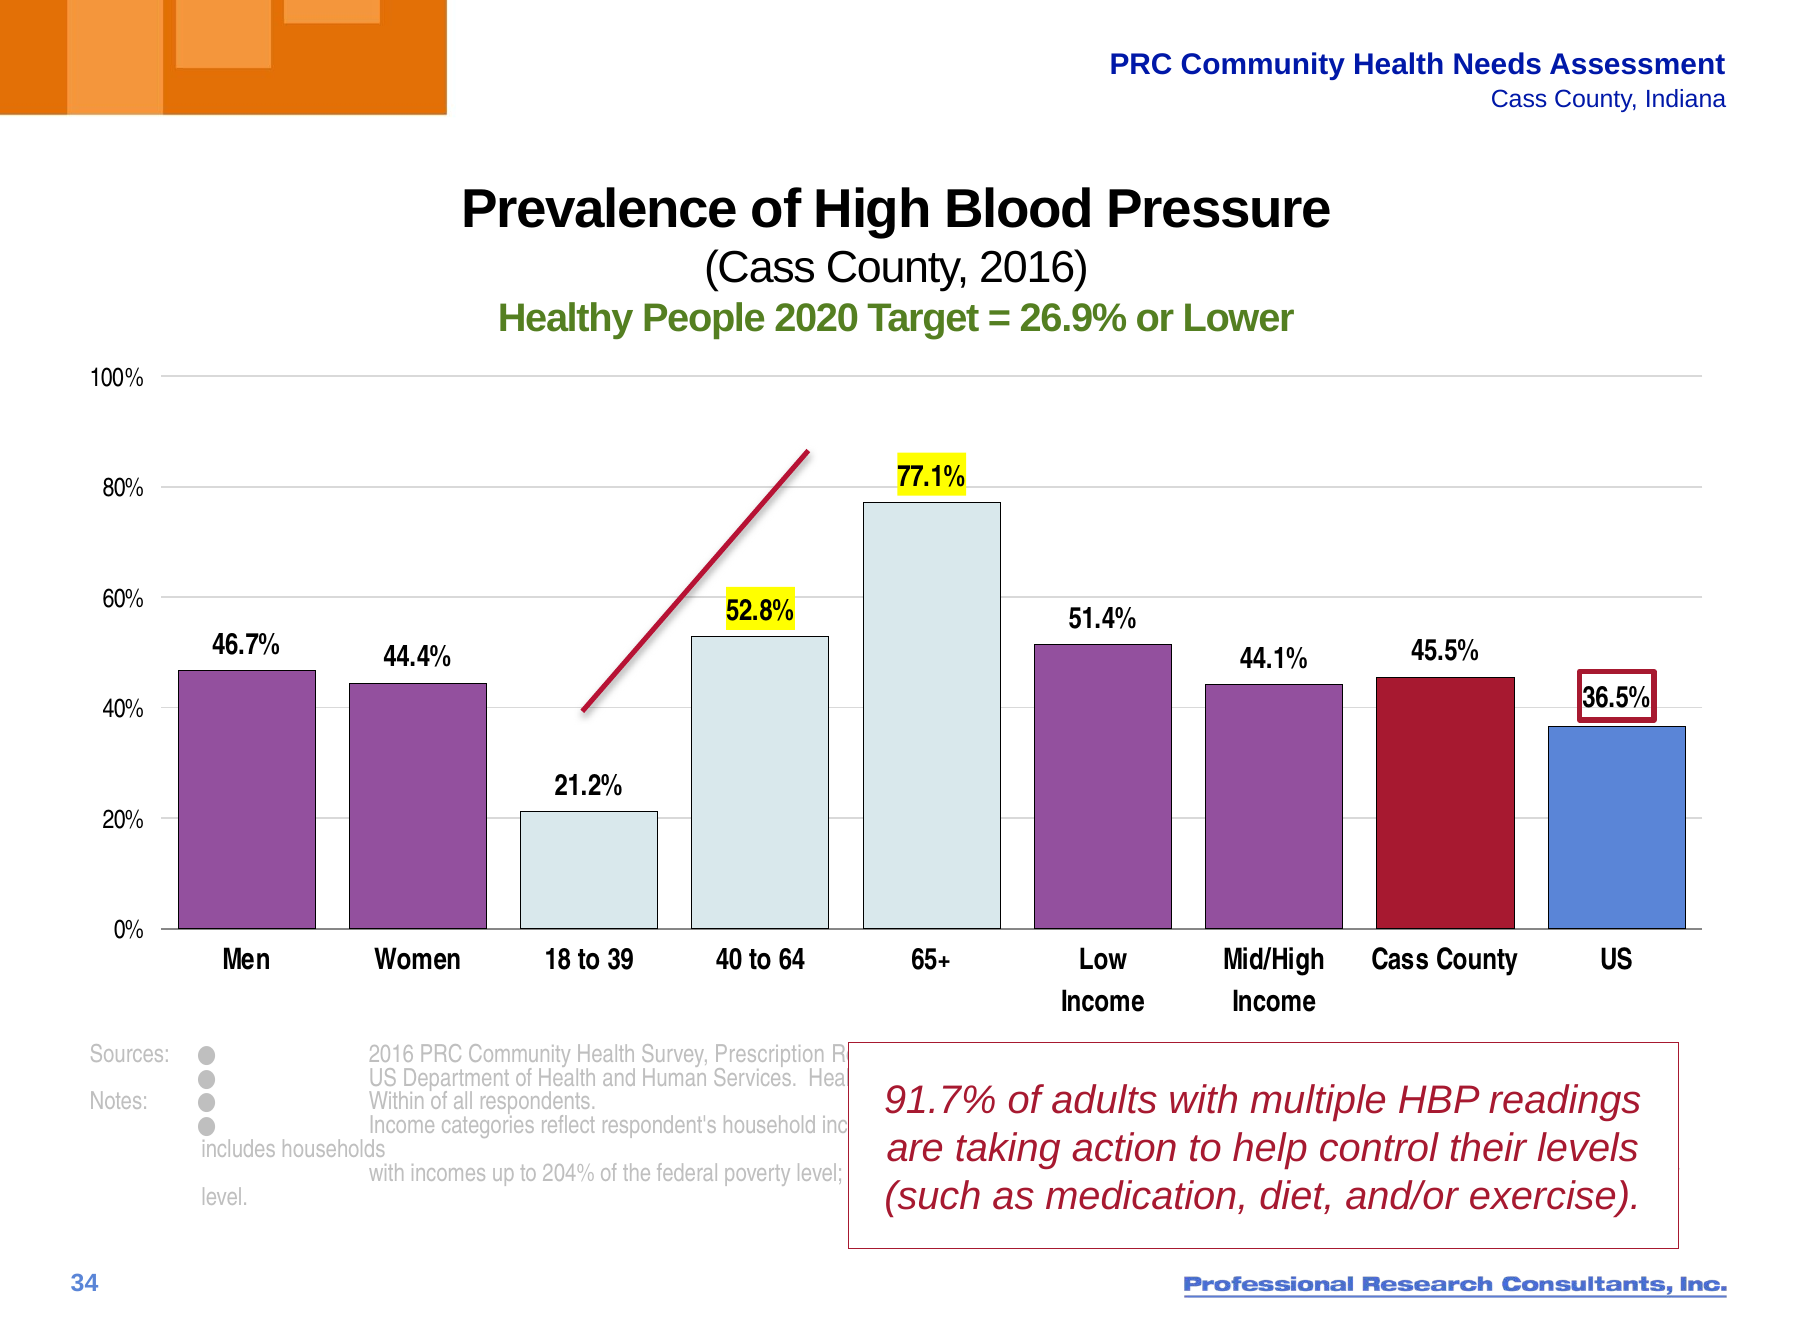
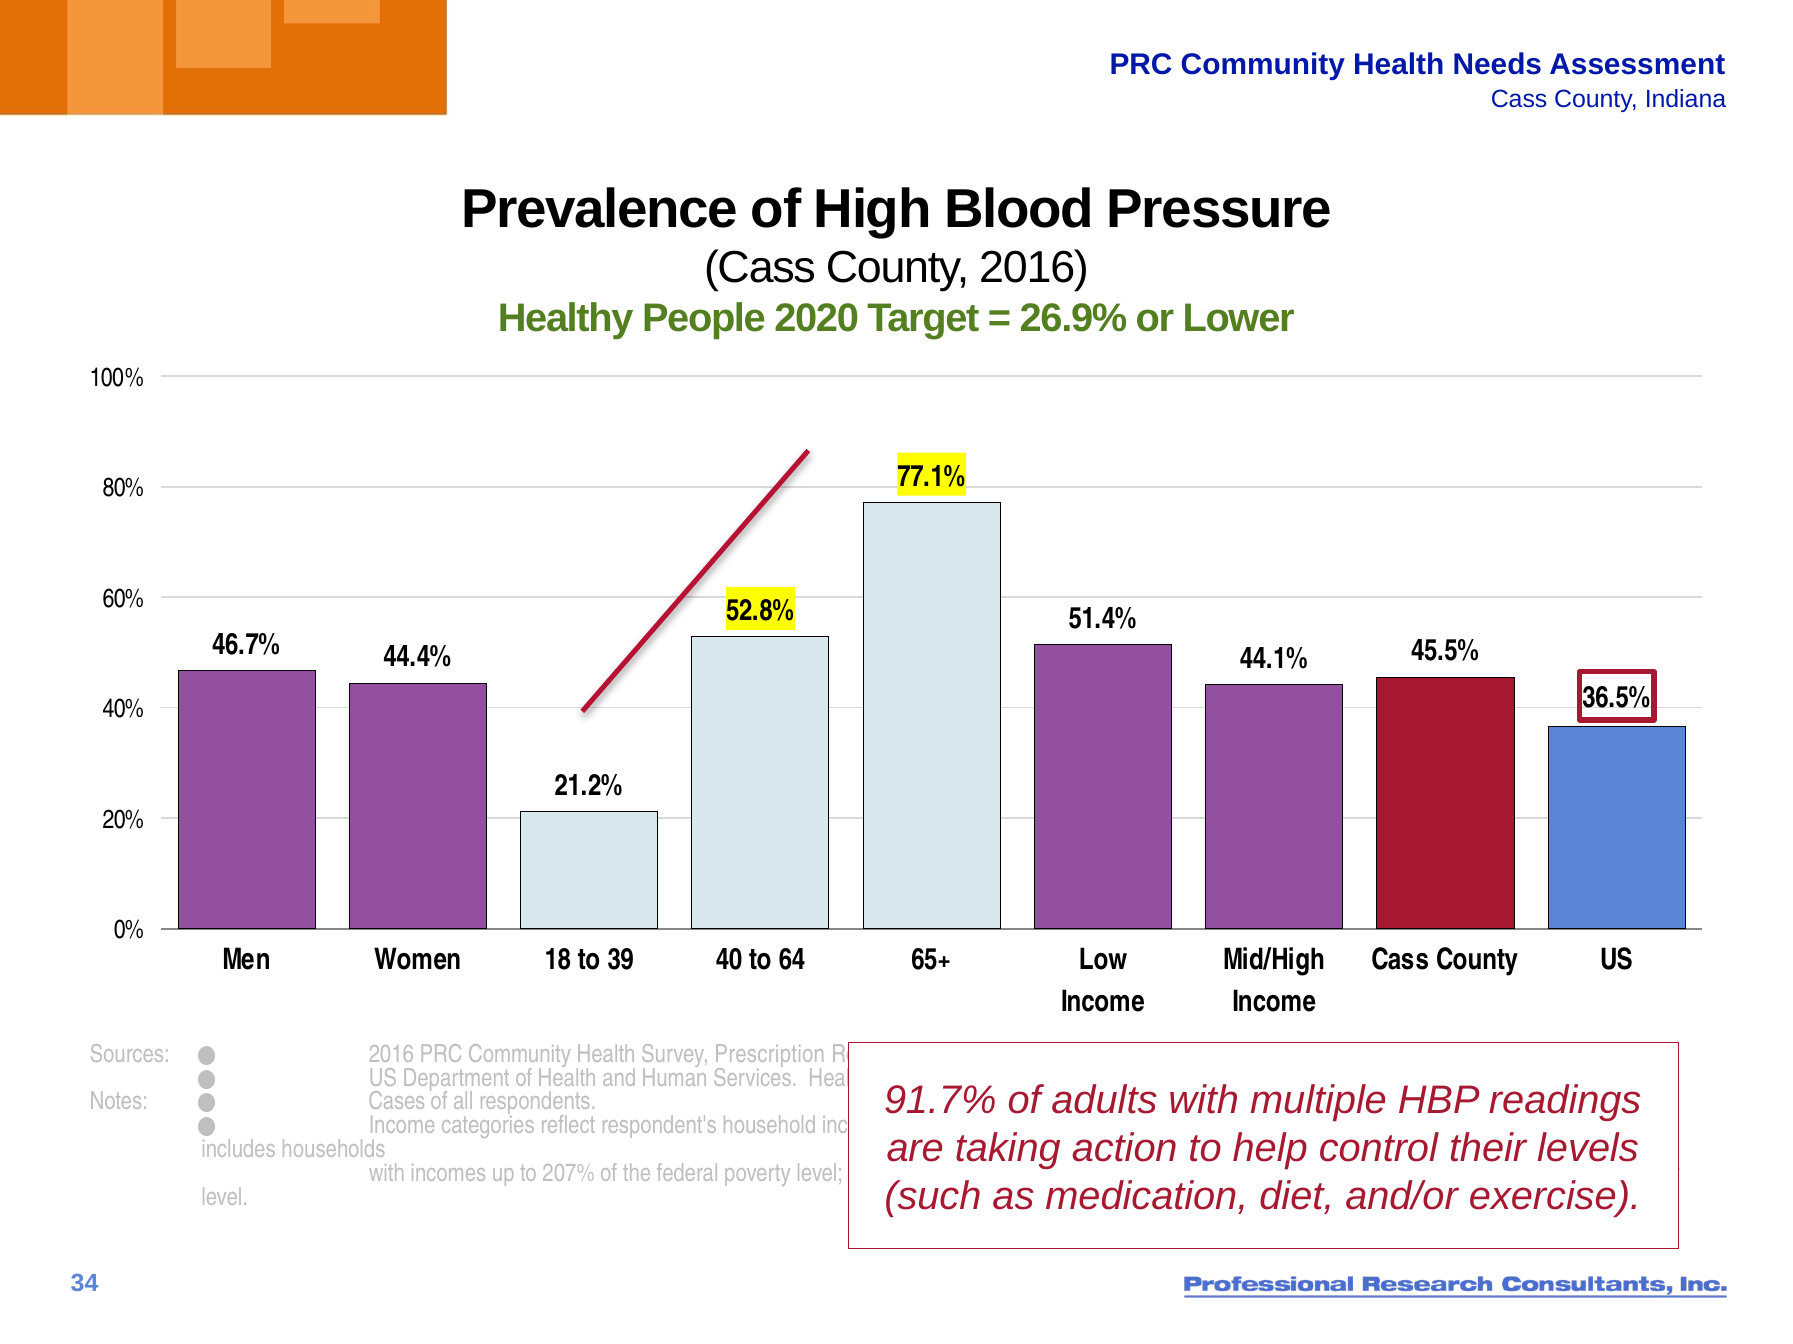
Within: Within -> Cases
204%: 204% -> 207%
